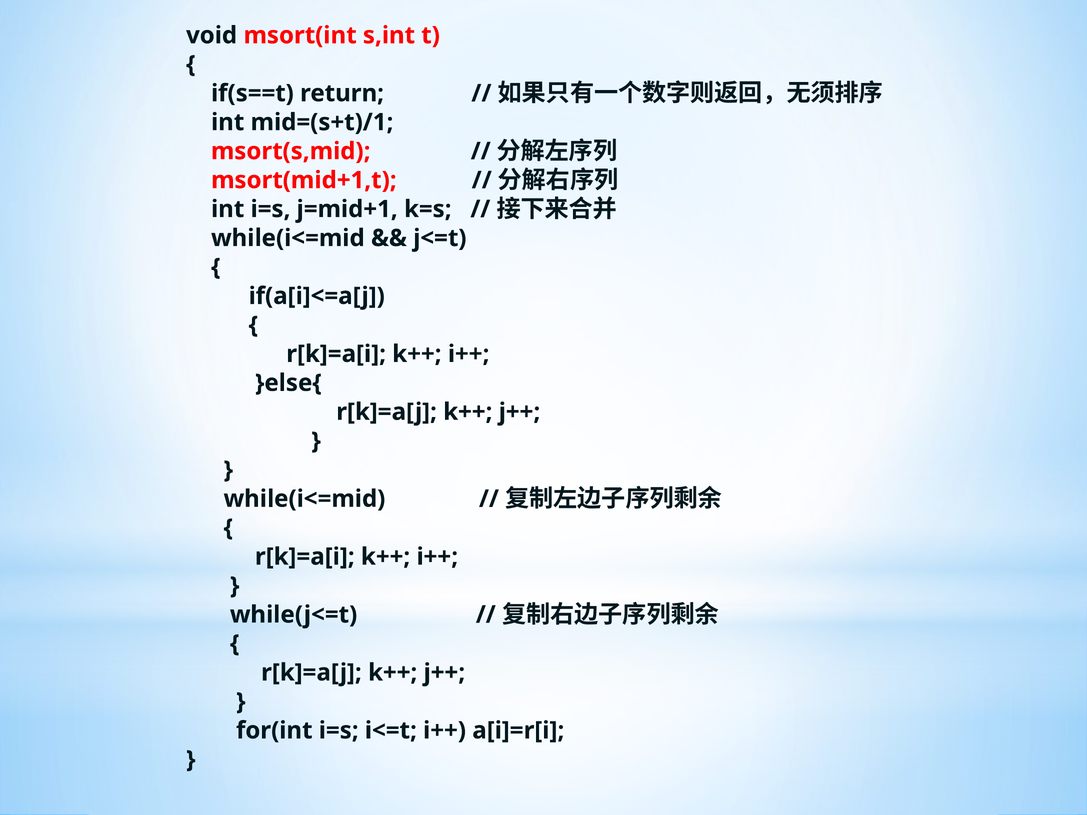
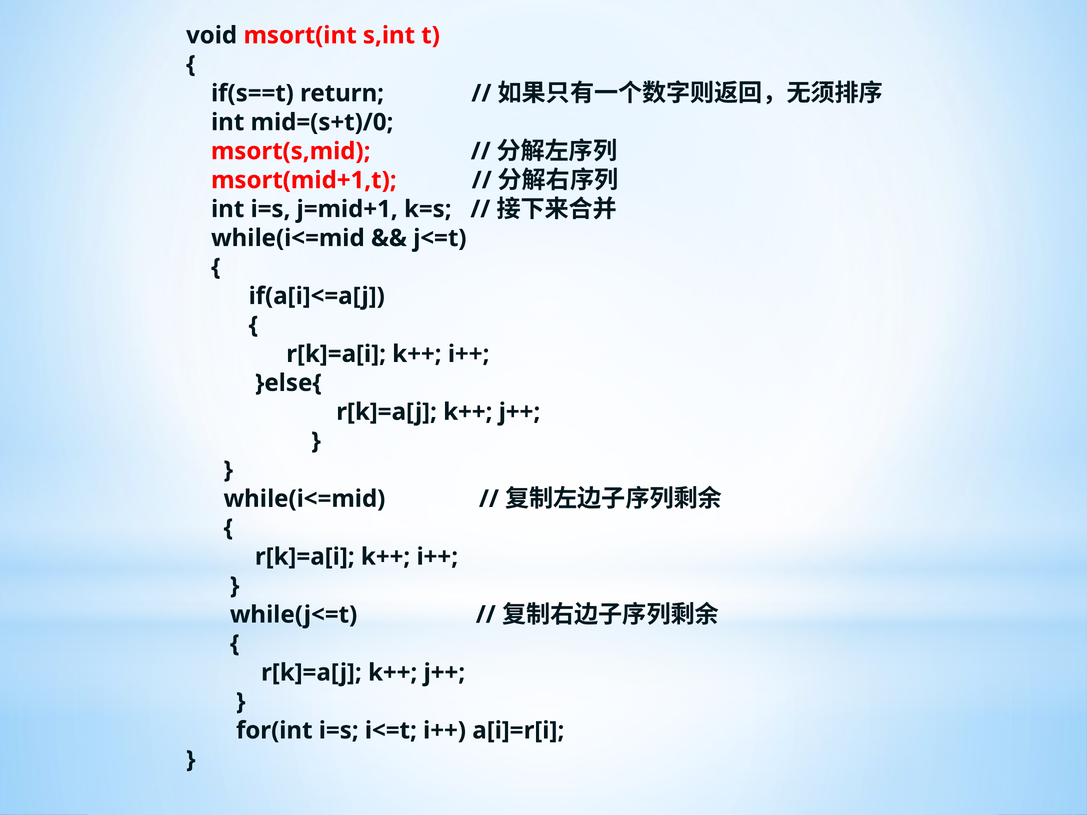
mid=(s+t)/1: mid=(s+t)/1 -> mid=(s+t)/0
